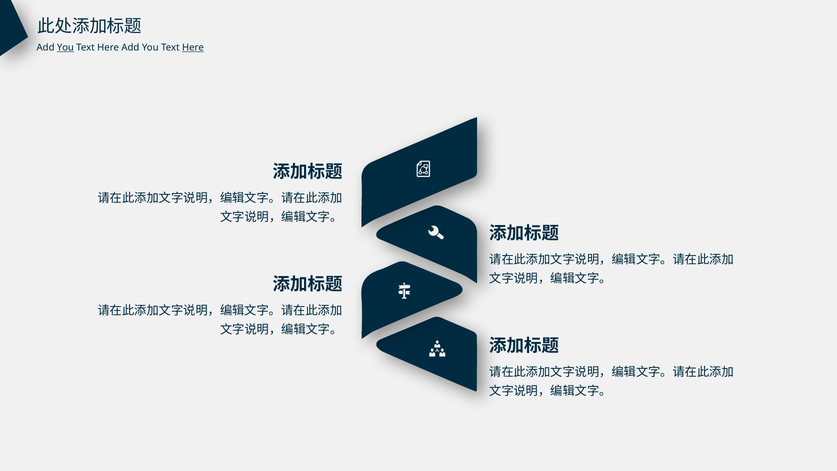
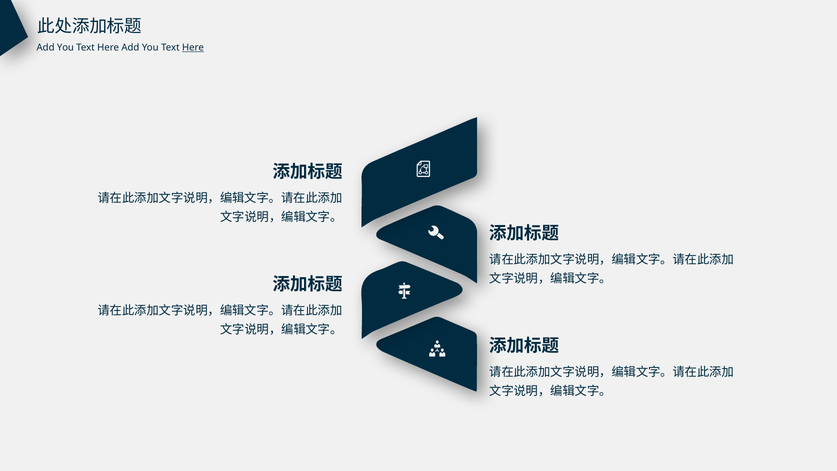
You at (65, 48) underline: present -> none
